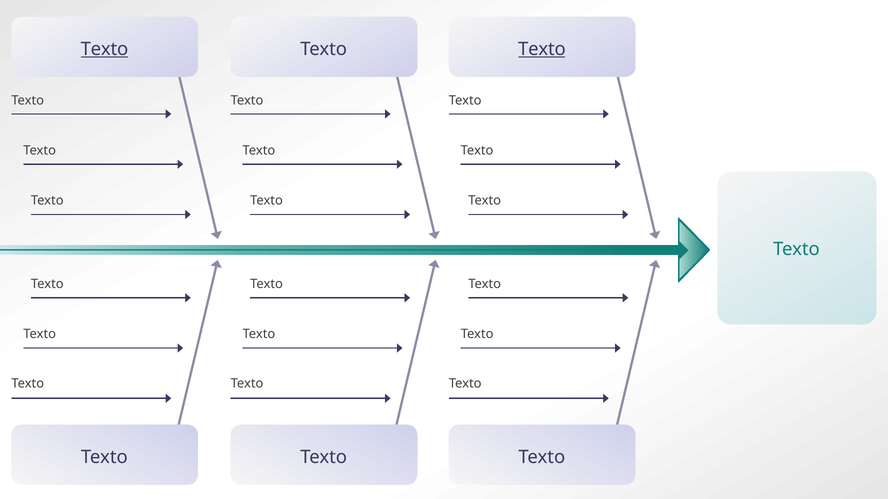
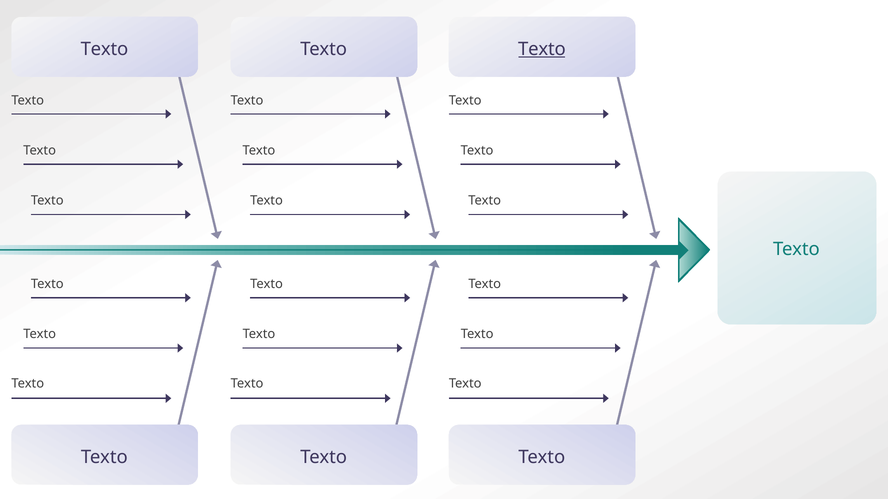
Texto at (104, 49) underline: present -> none
